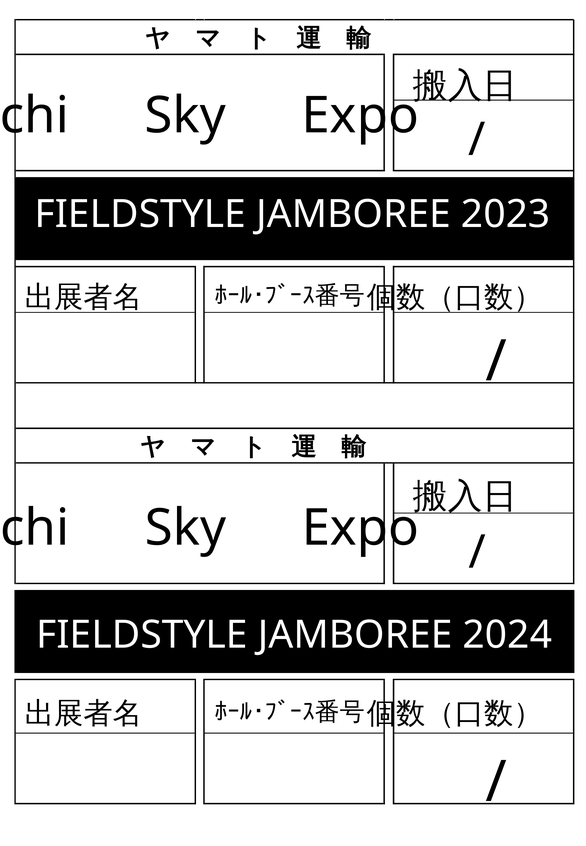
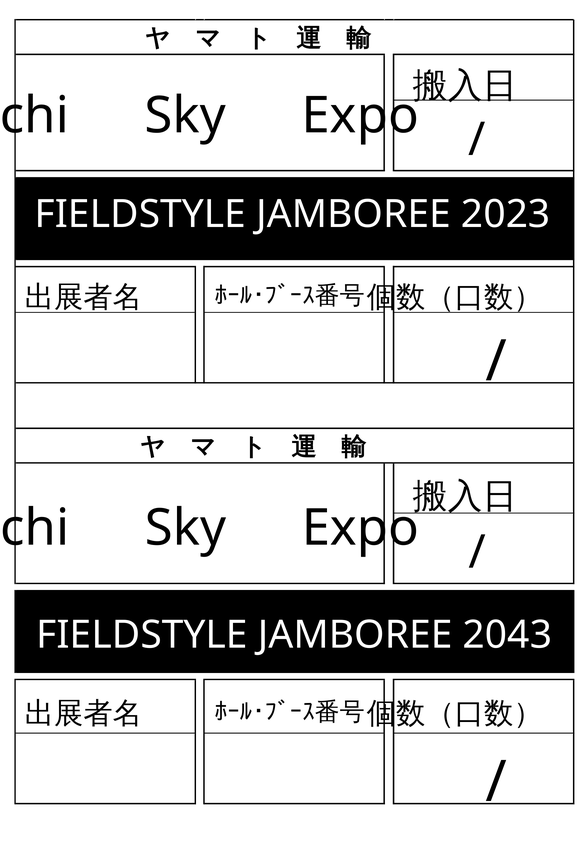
2024: 2024 -> 2043
